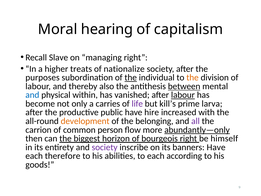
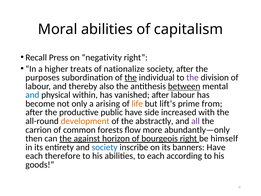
Moral hearing: hearing -> abilities
Slave: Slave -> Press
managing: managing -> negativity
the at (193, 77) colour: orange -> purple
labour at (183, 95) underline: present -> none
carries: carries -> arising
life colour: purple -> orange
kill’s: kill’s -> lift’s
larva: larva -> from
hire: hire -> side
belonging: belonging -> abstractly
person: person -> forests
abundantly—only underline: present -> none
biggest: biggest -> against
society at (105, 147) colour: purple -> blue
